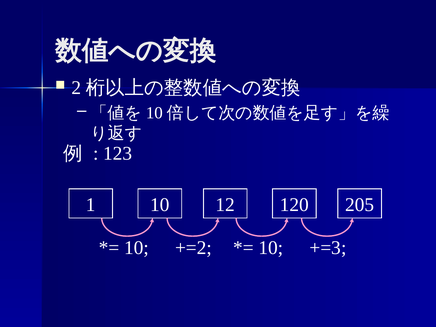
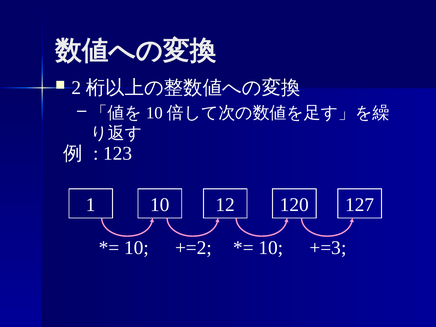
205: 205 -> 127
